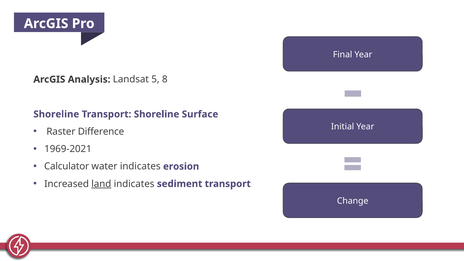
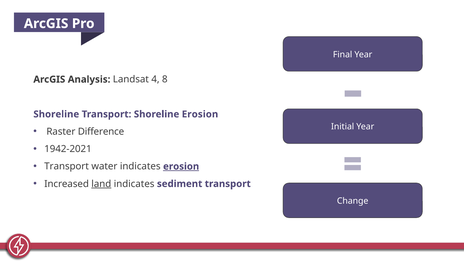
5: 5 -> 4
Shoreline Surface: Surface -> Erosion
1969-2021: 1969-2021 -> 1942-2021
Calculator at (67, 166): Calculator -> Transport
erosion at (181, 166) underline: none -> present
